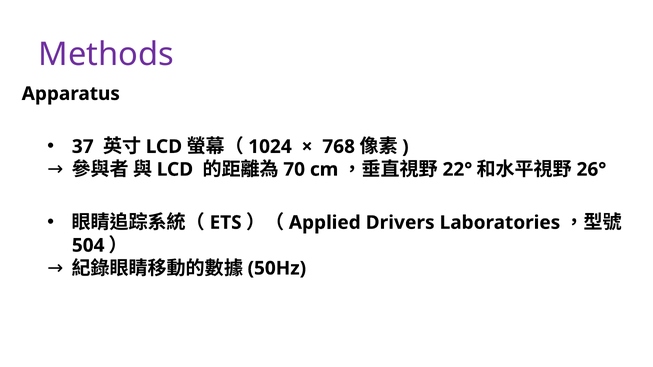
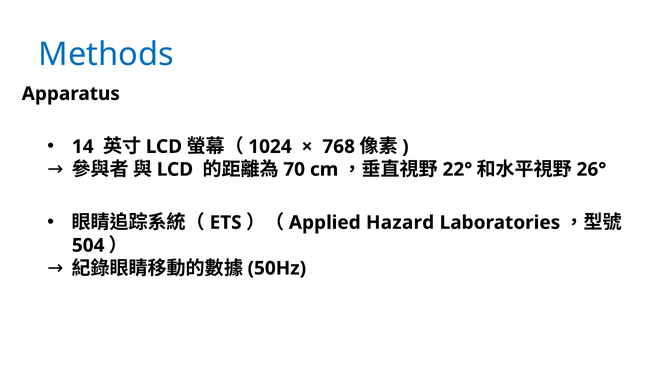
Methods colour: purple -> blue
37: 37 -> 14
Drivers: Drivers -> Hazard
